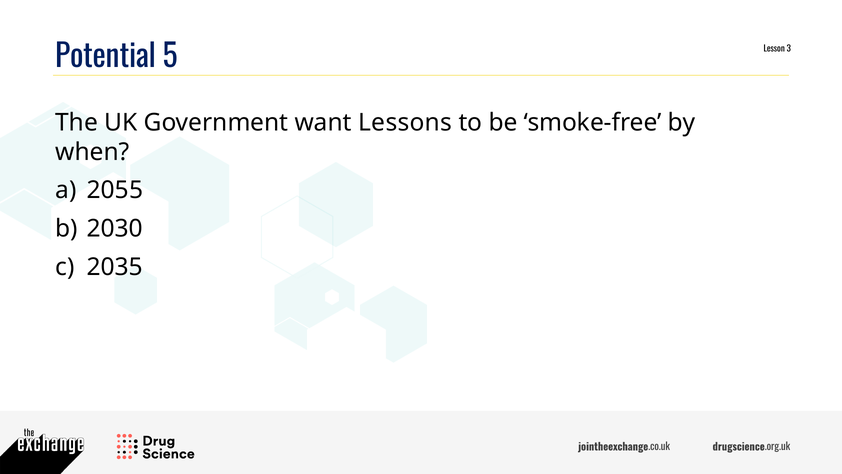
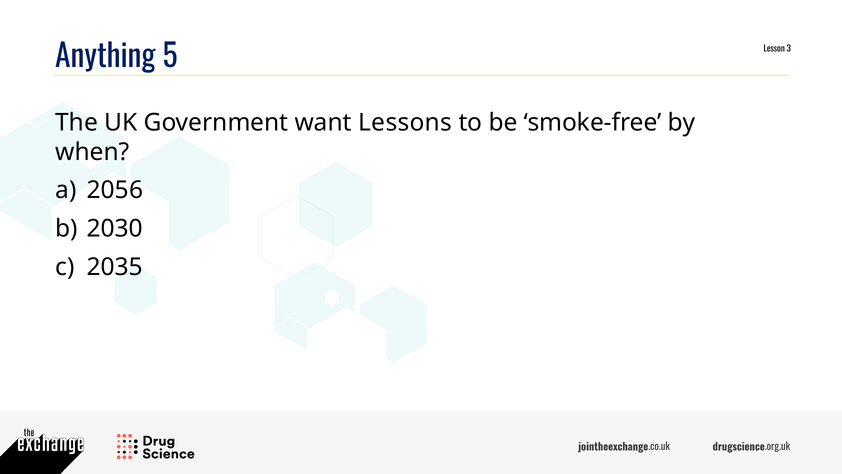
Potential: Potential -> Anything
2055: 2055 -> 2056
